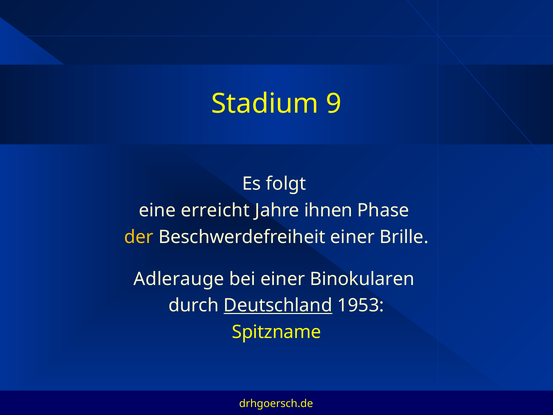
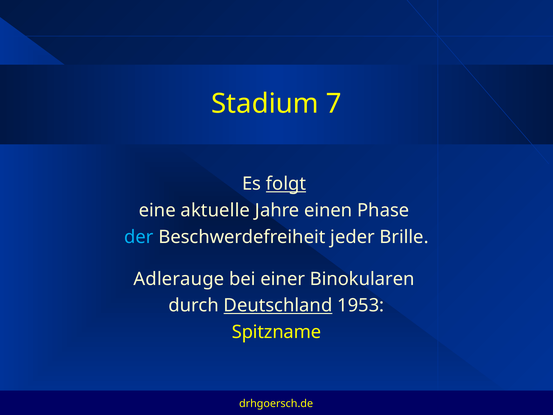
9: 9 -> 7
folgt underline: none -> present
erreicht: erreicht -> aktuelle
ihnen: ihnen -> einen
der colour: yellow -> light blue
Beschwerdefreiheit einer: einer -> jeder
